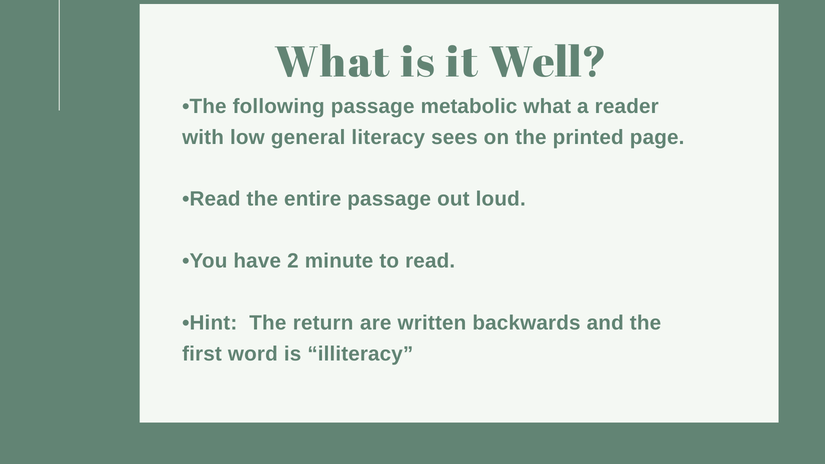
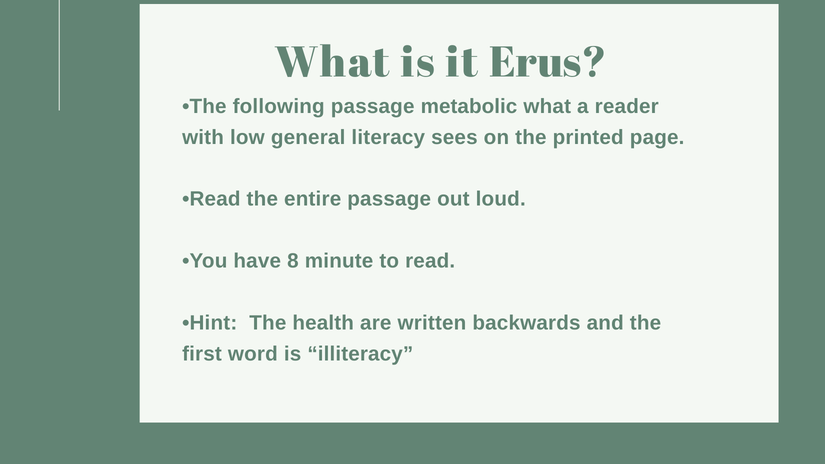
Well: Well -> Erus
2: 2 -> 8
return: return -> health
